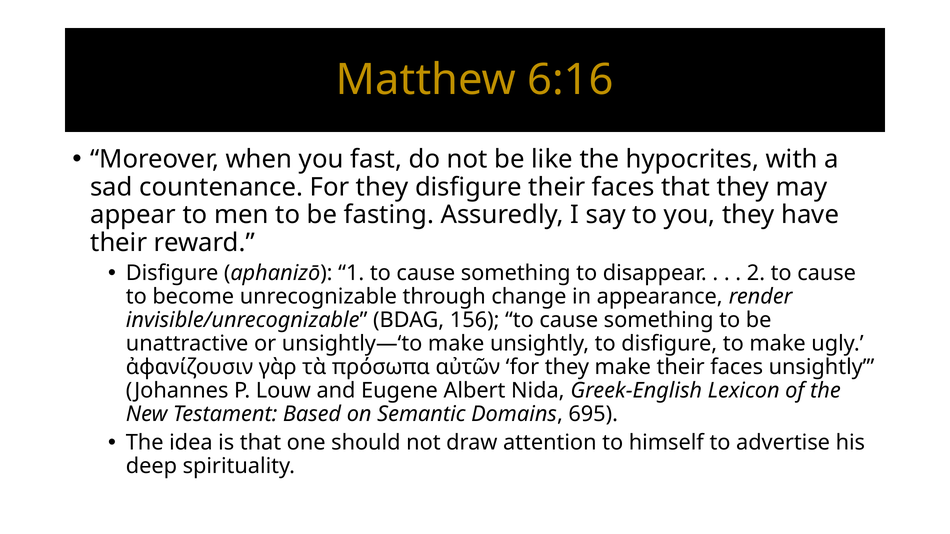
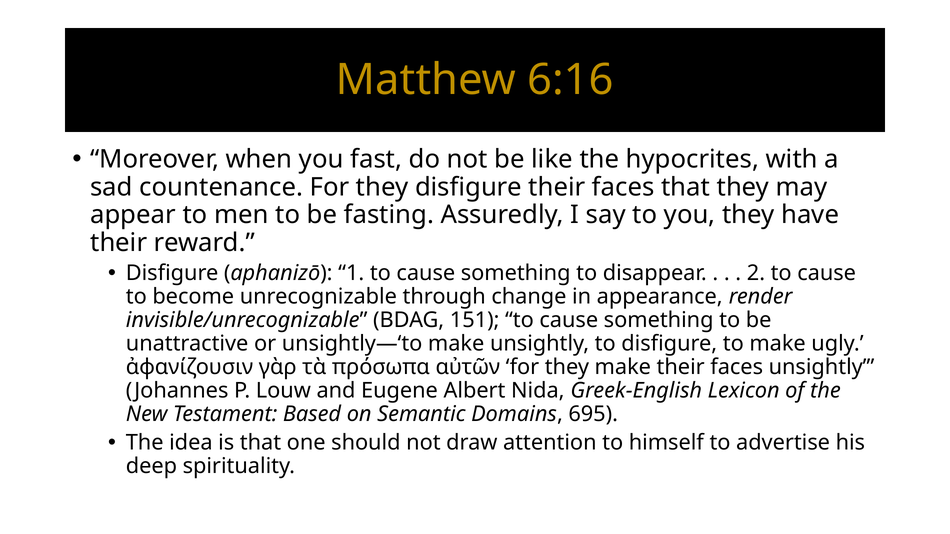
156: 156 -> 151
